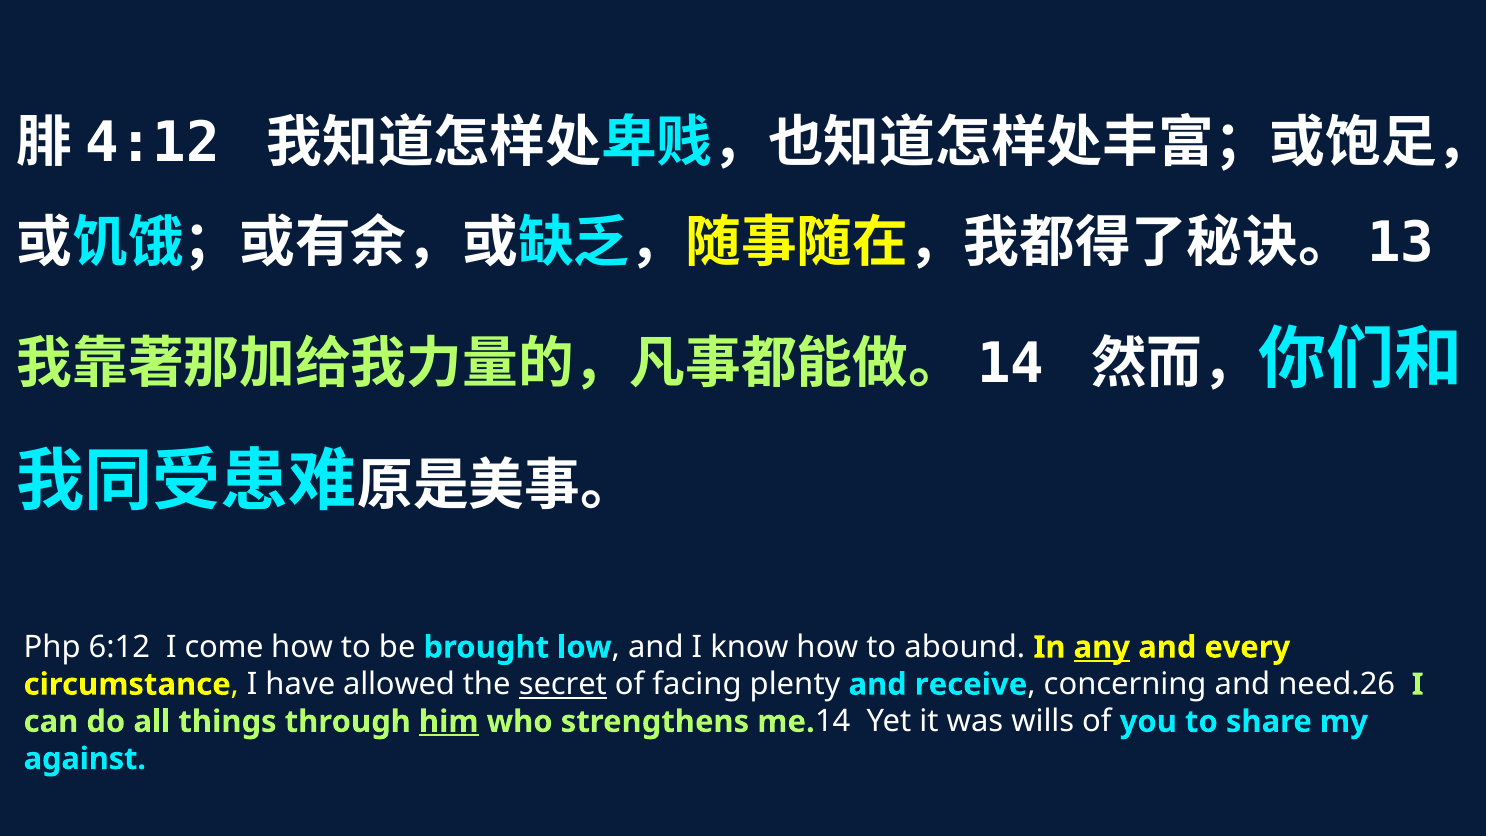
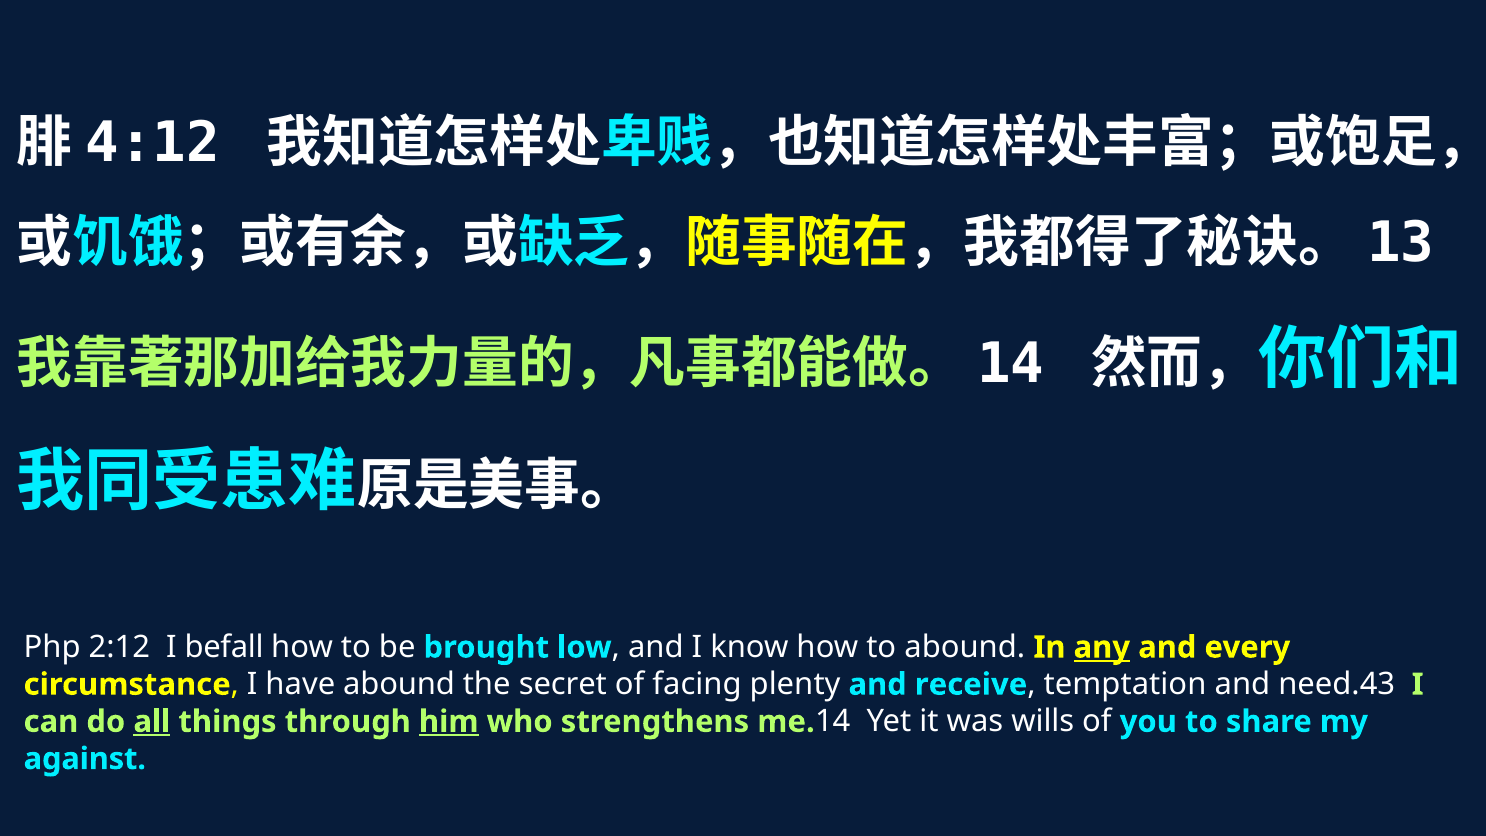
6:12: 6:12 -> 2:12
come: come -> befall
have allowed: allowed -> abound
secret underline: present -> none
concerning: concerning -> temptation
need.26: need.26 -> need.43
all underline: none -> present
